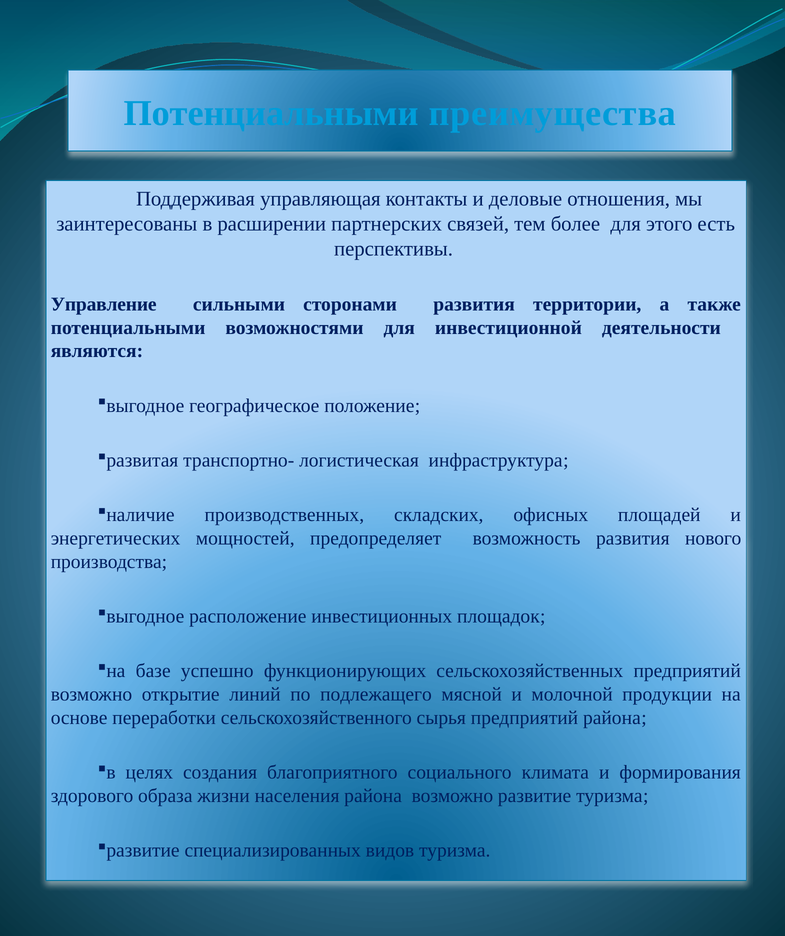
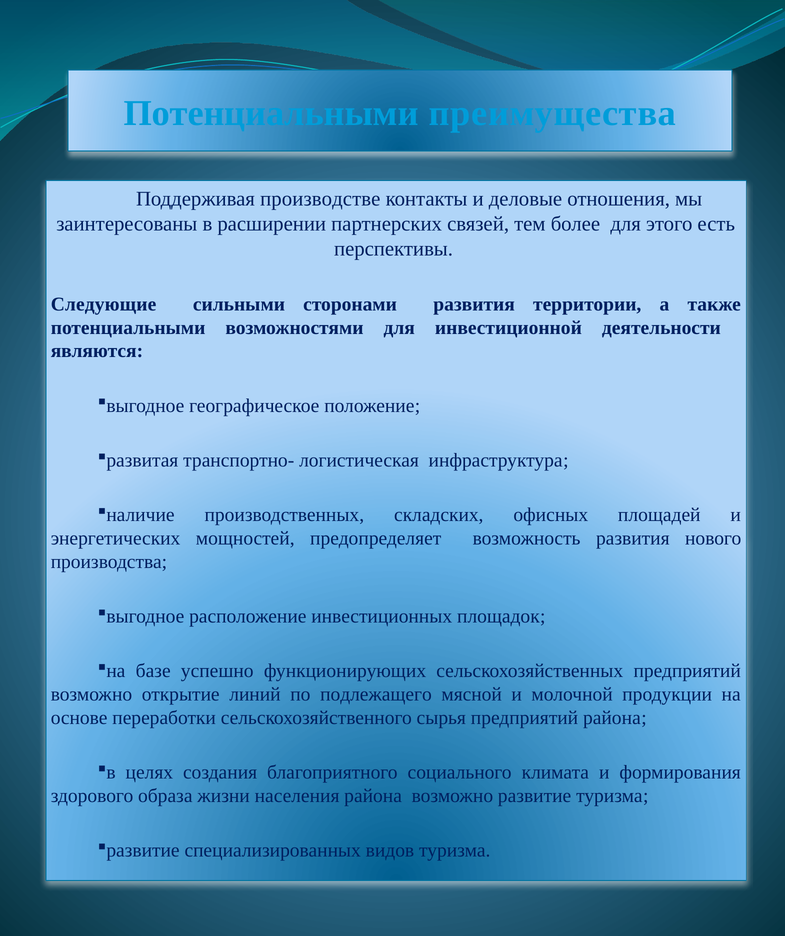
управляющая: управляющая -> производстве
Управление: Управление -> Следующие
